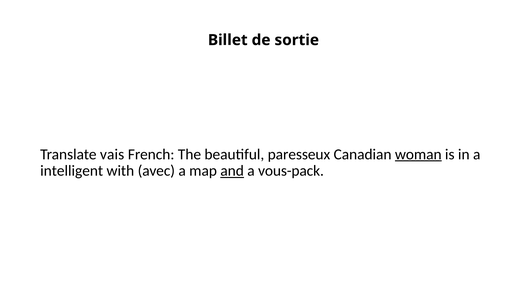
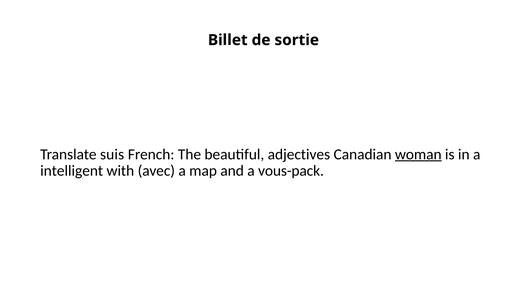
vais: vais -> suis
paresseux: paresseux -> adjectives
and underline: present -> none
